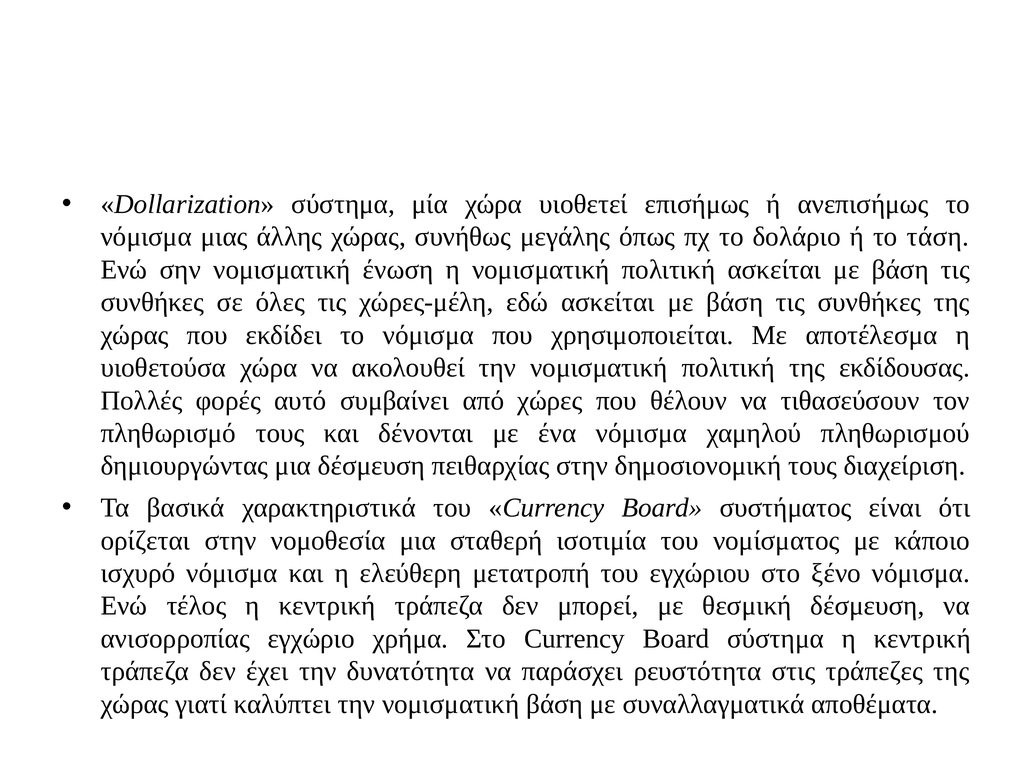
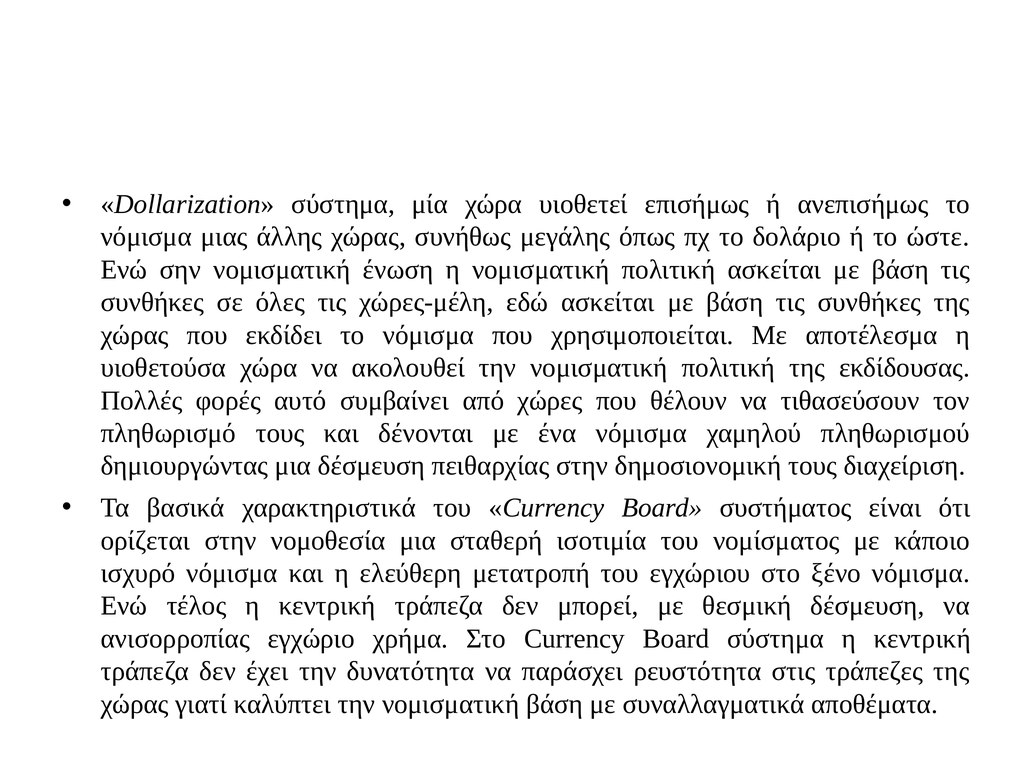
τάση: τάση -> ώστε
